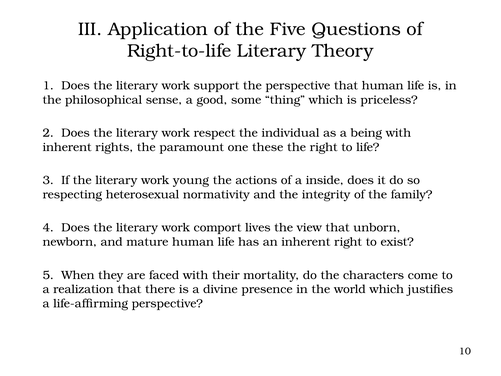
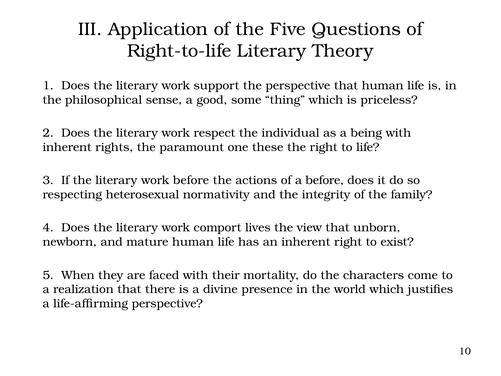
work young: young -> before
a inside: inside -> before
